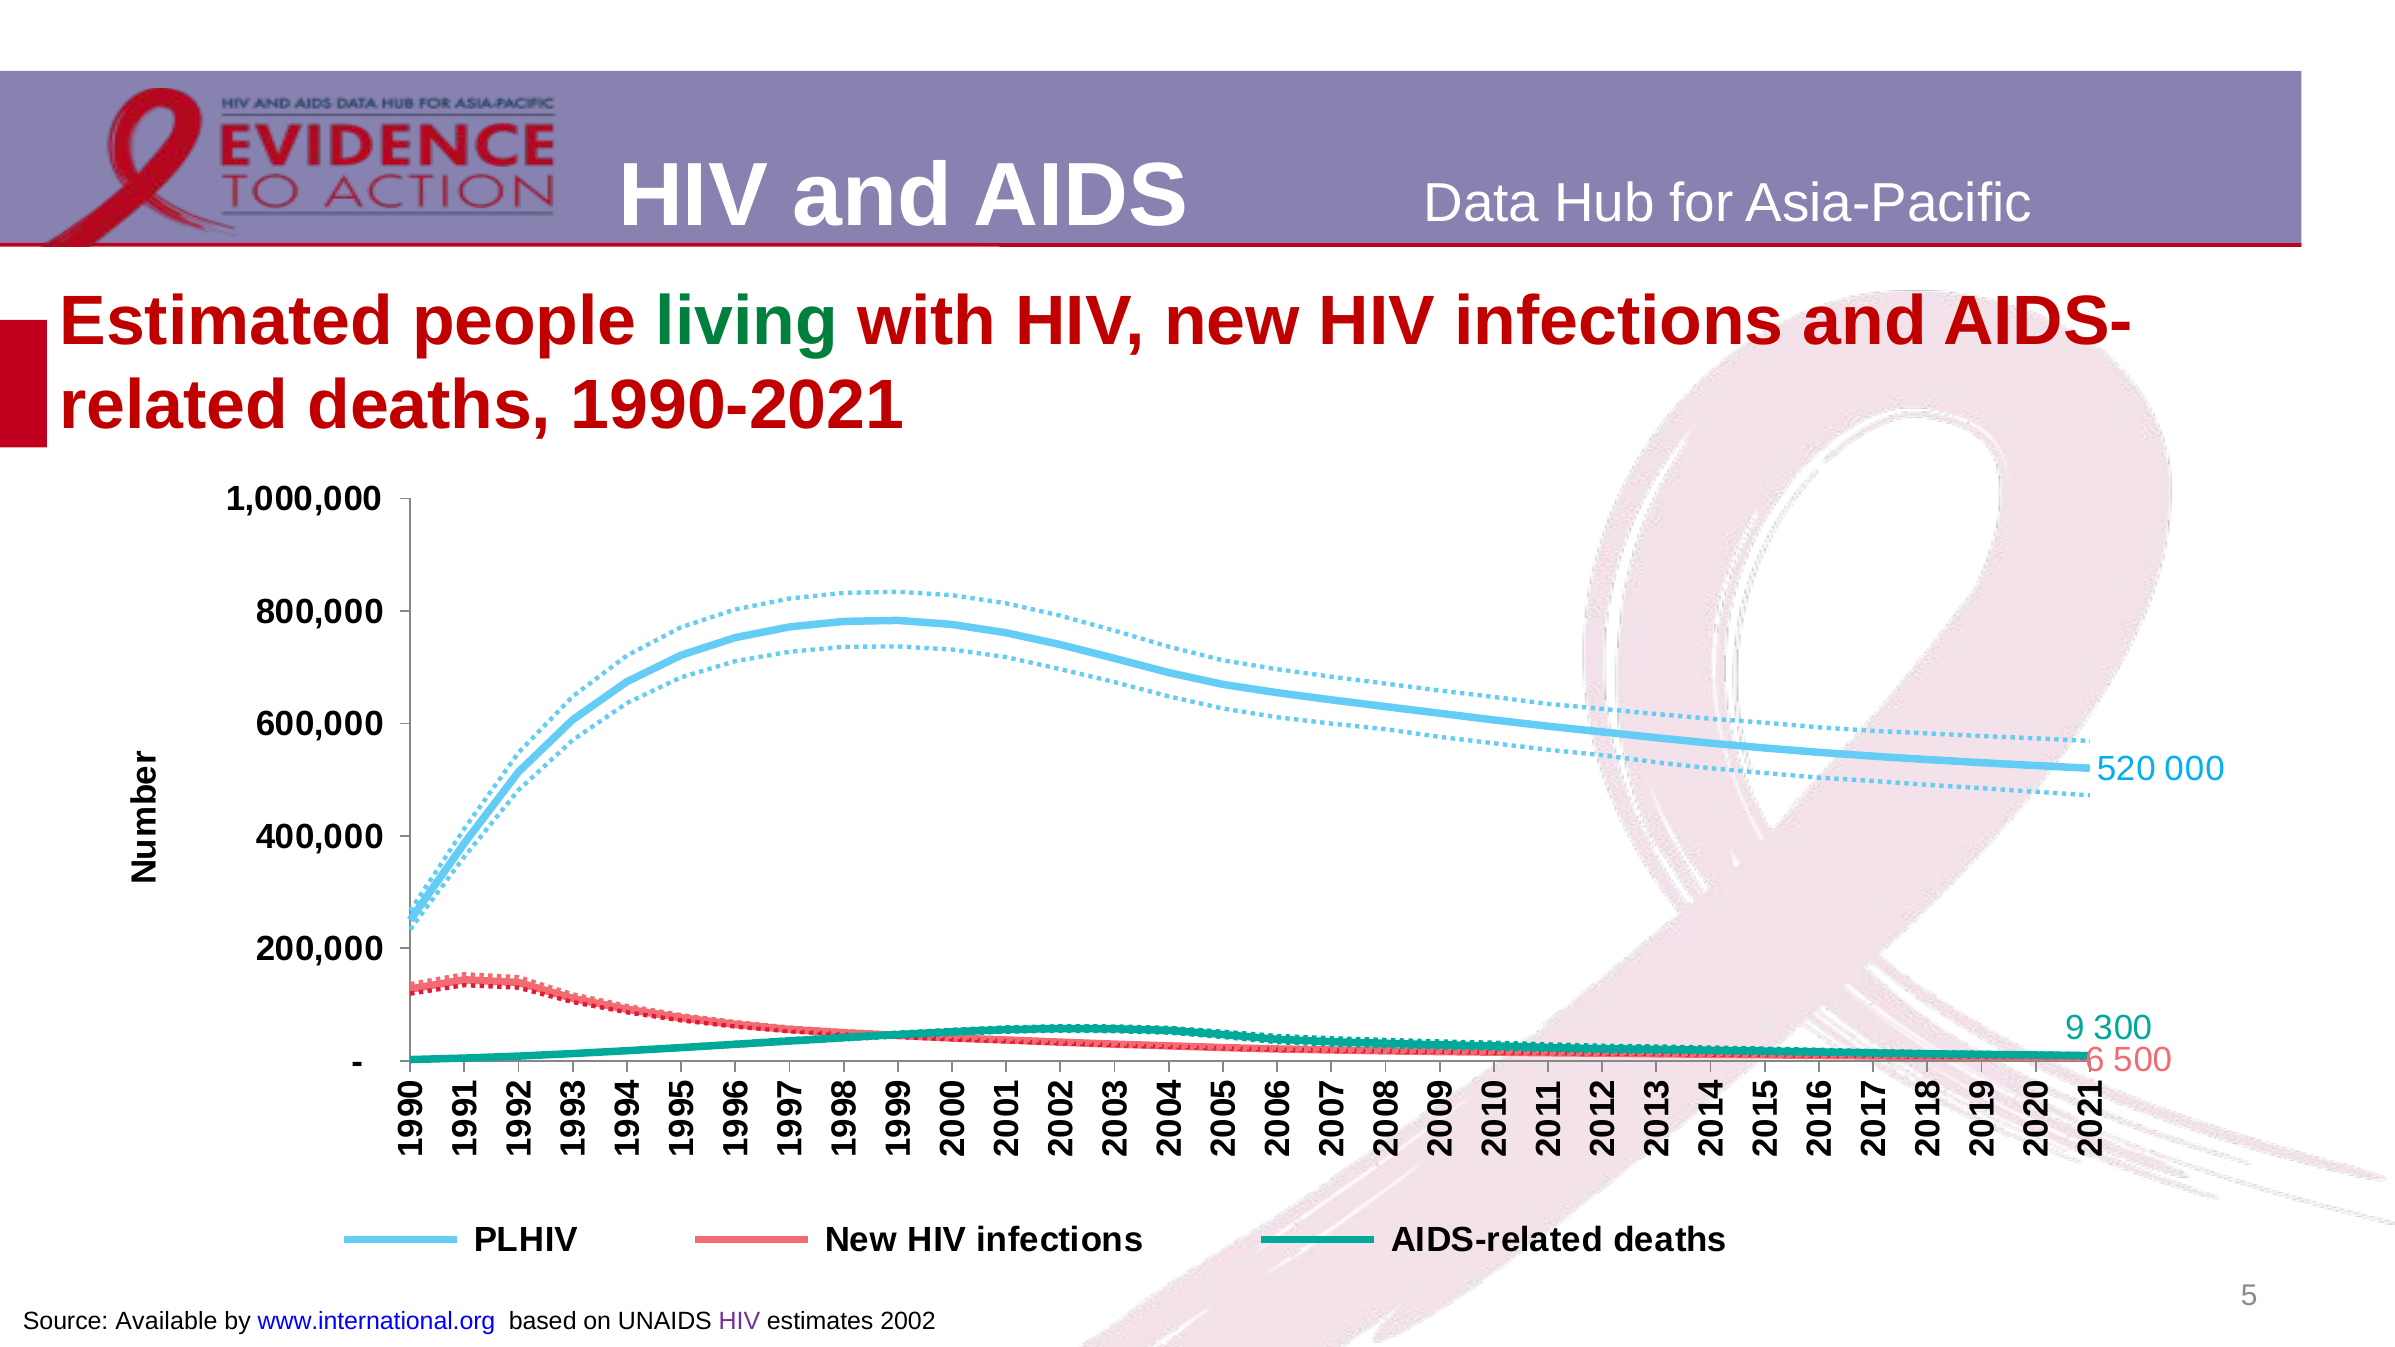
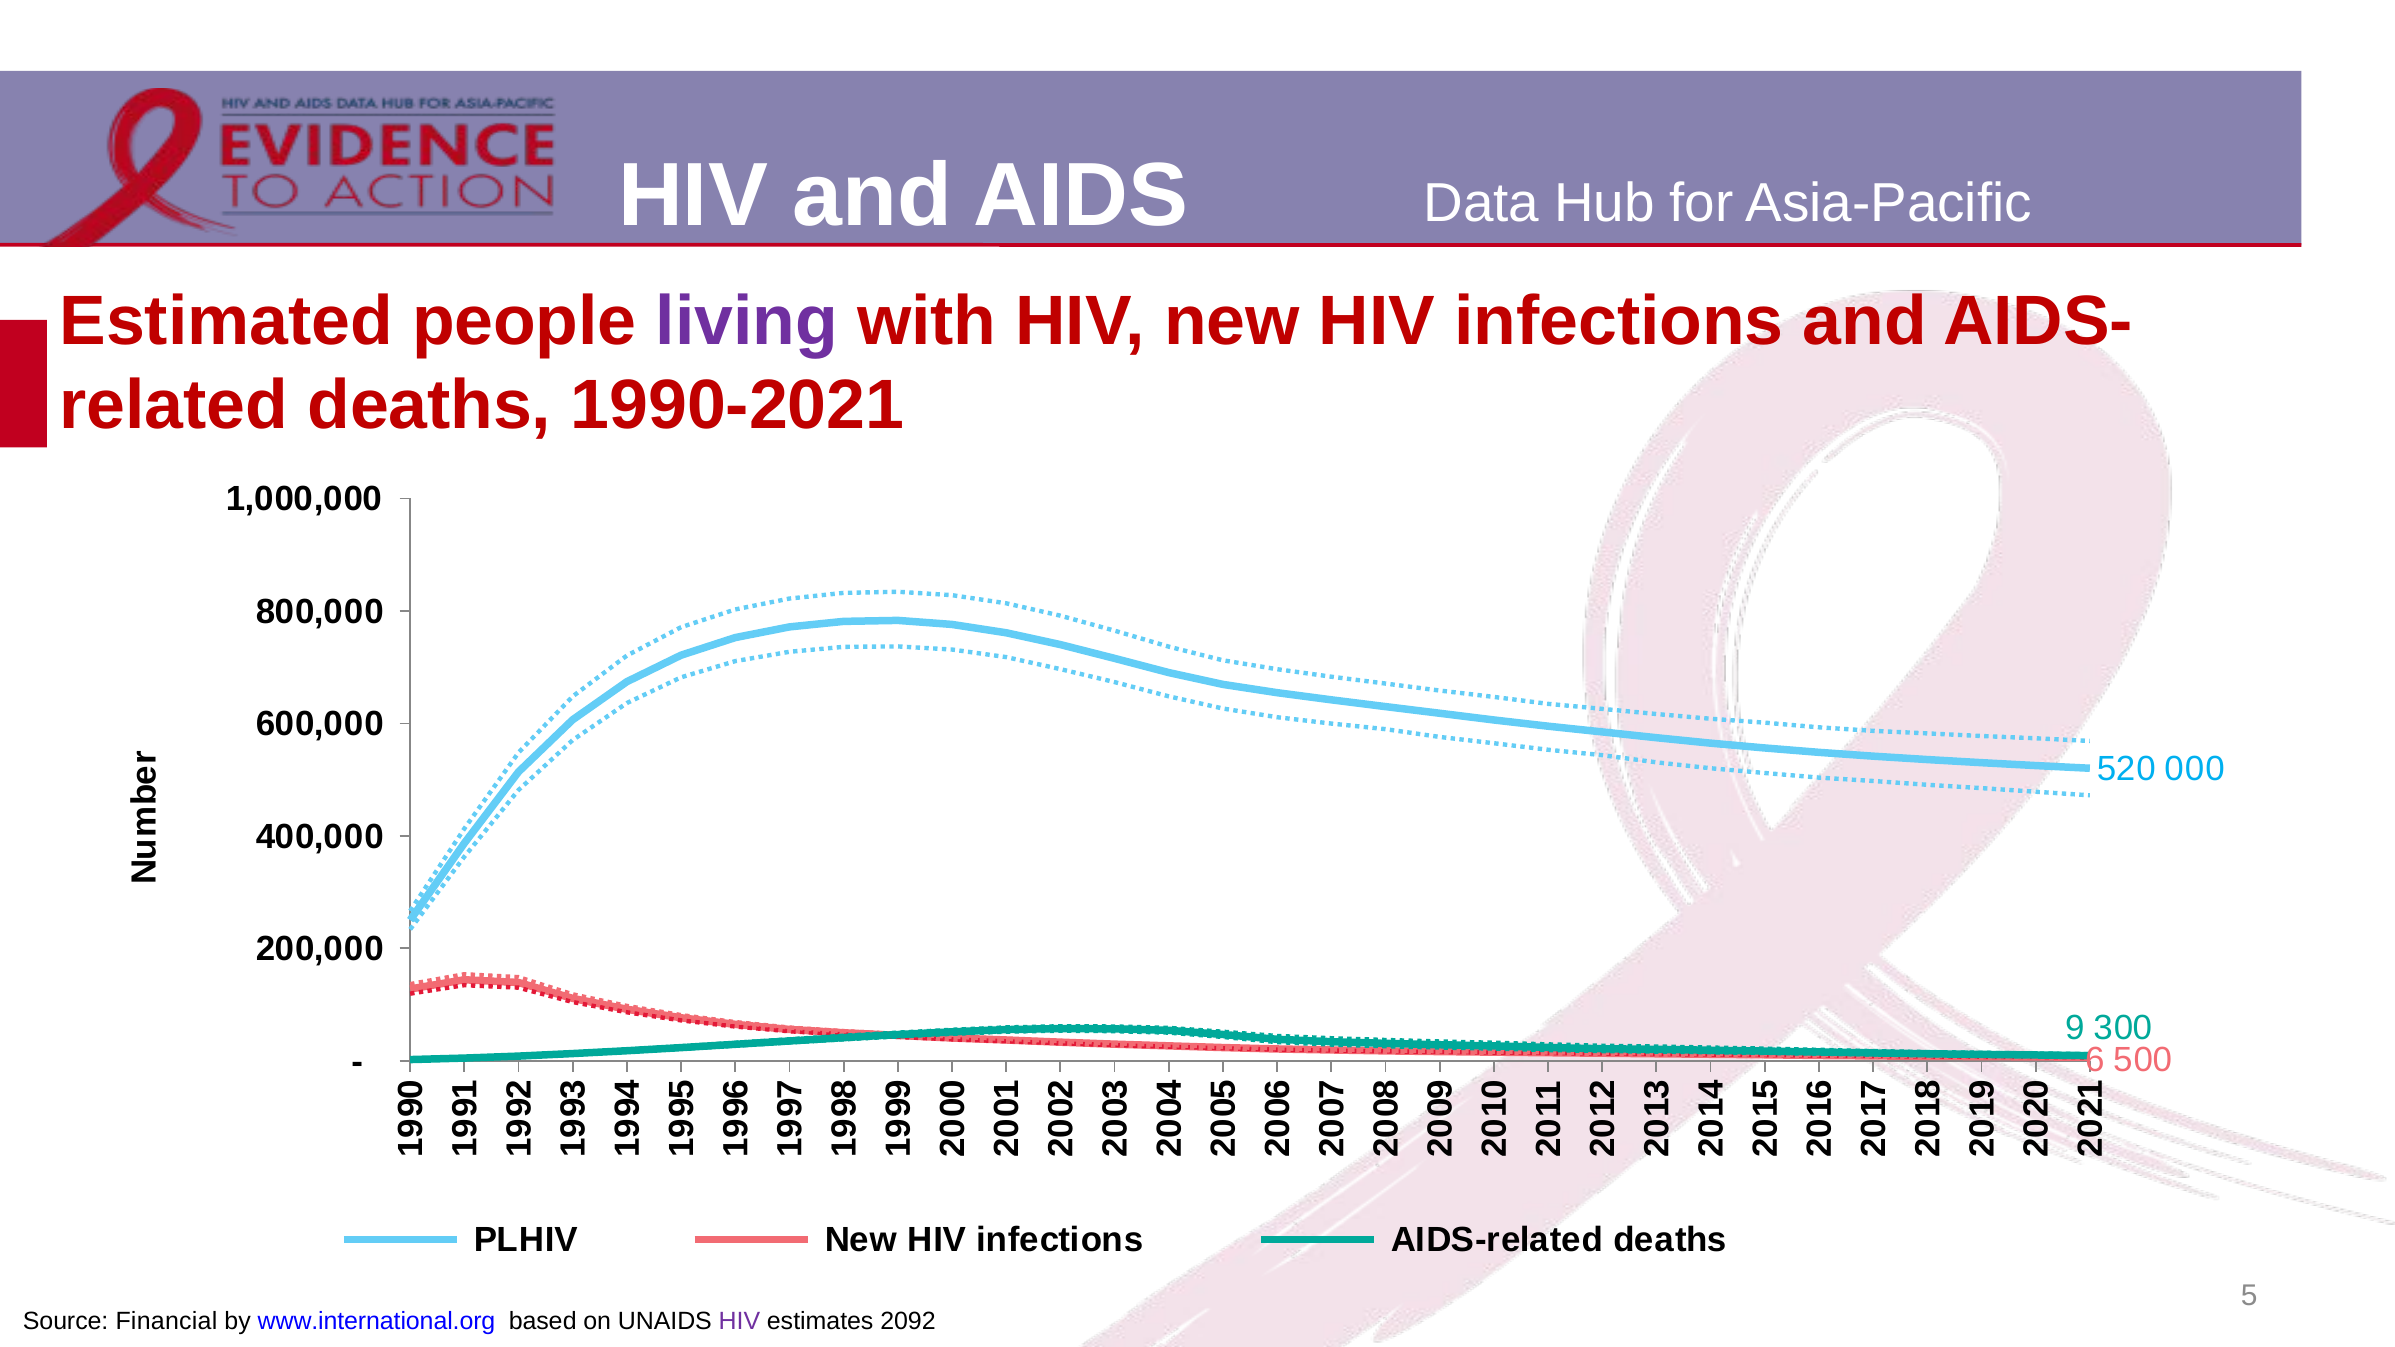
living colour: green -> purple
Available: Available -> Financial
2002: 2002 -> 2092
